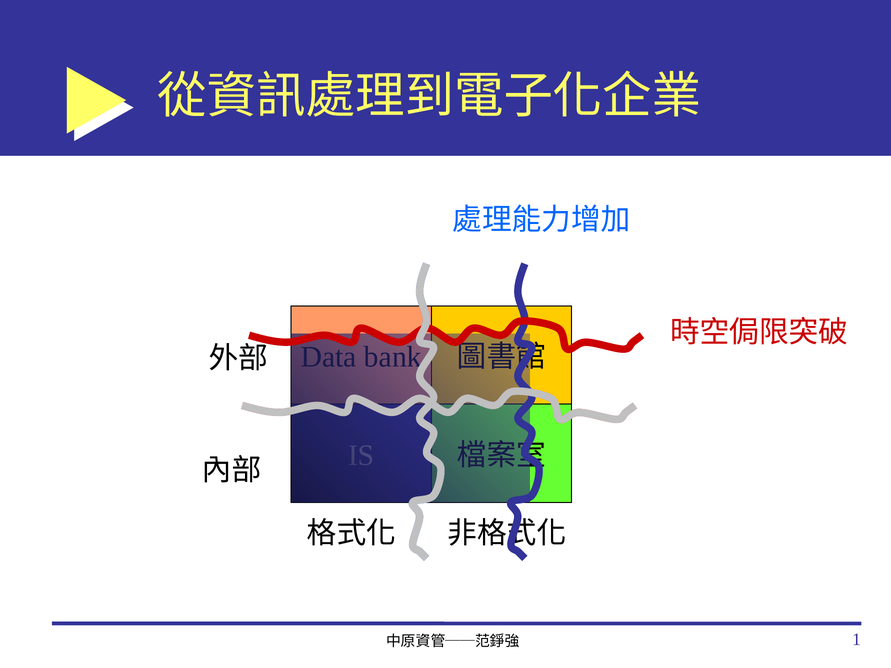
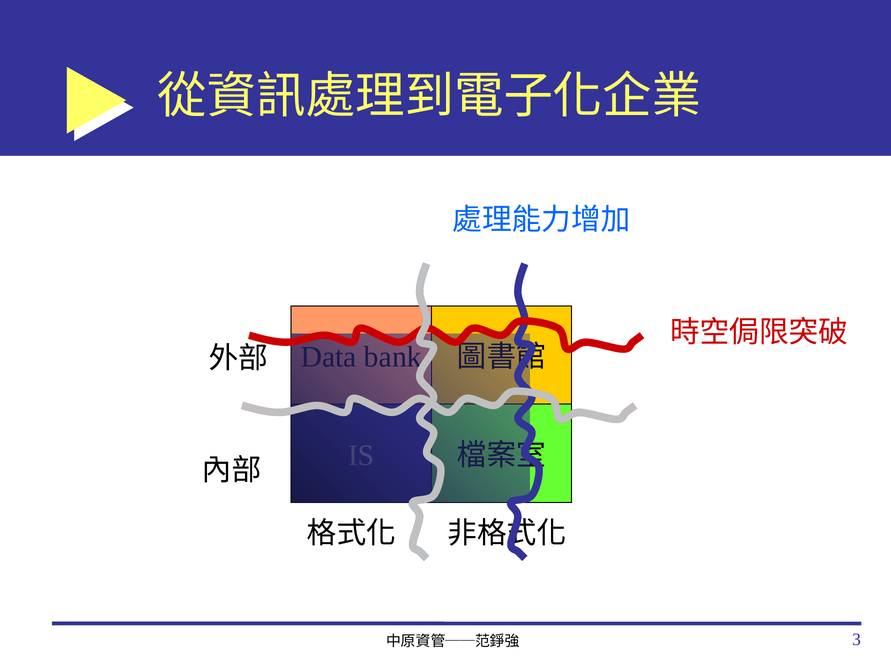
1: 1 -> 3
